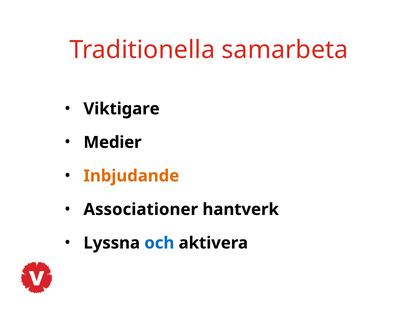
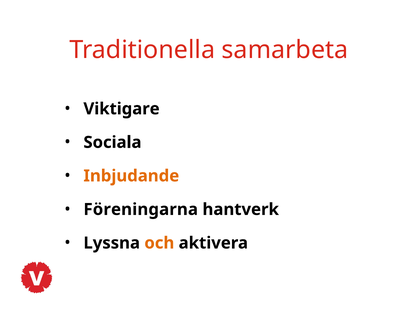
Medier: Medier -> Sociala
Associationer: Associationer -> Föreningarna
och colour: blue -> orange
